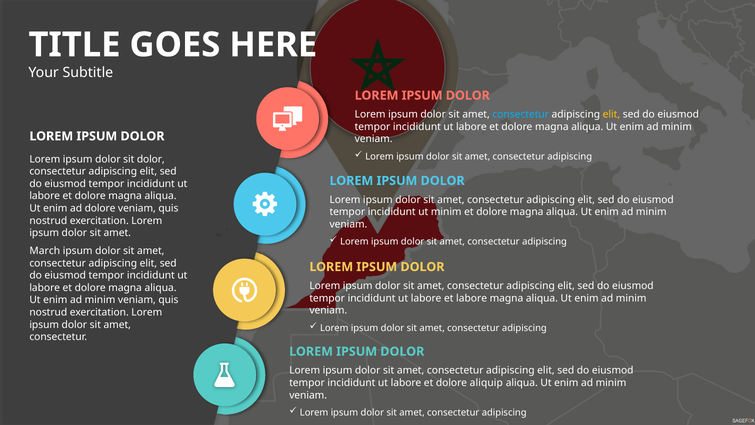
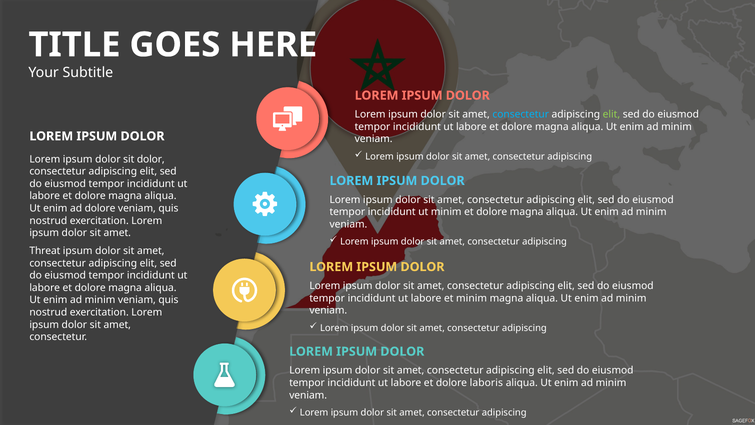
elit at (611, 114) colour: yellow -> light green
March: March -> Threat
et labore: labore -> minim
aliquip: aliquip -> laboris
